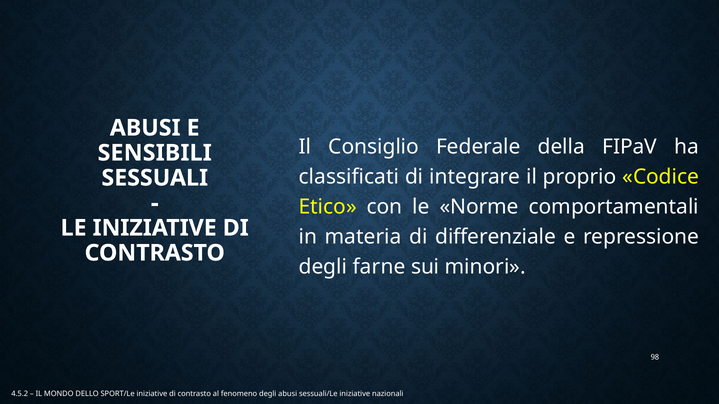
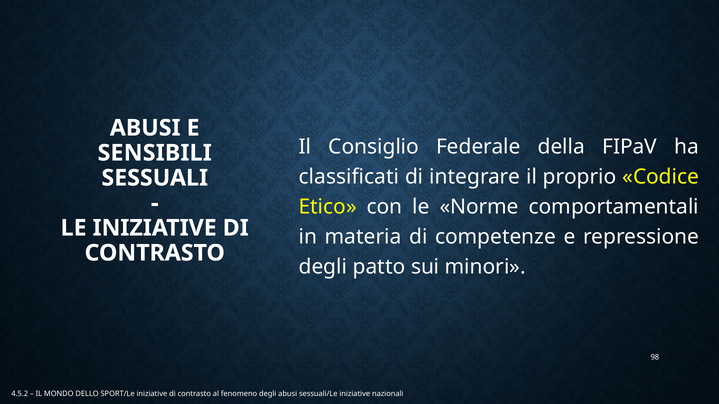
differenziale: differenziale -> competenze
farne: farne -> patto
